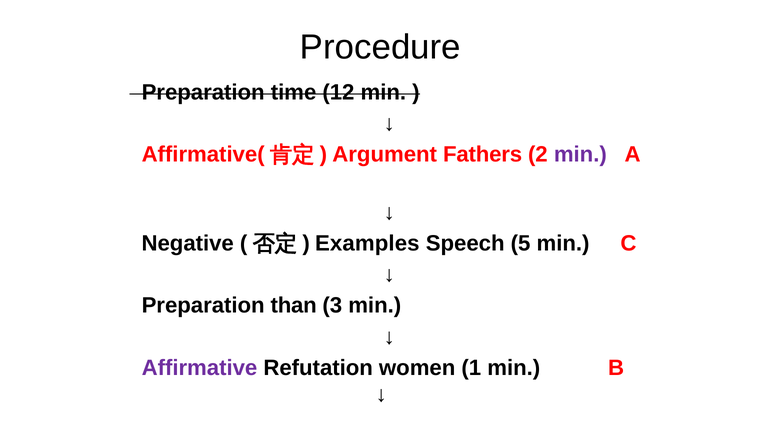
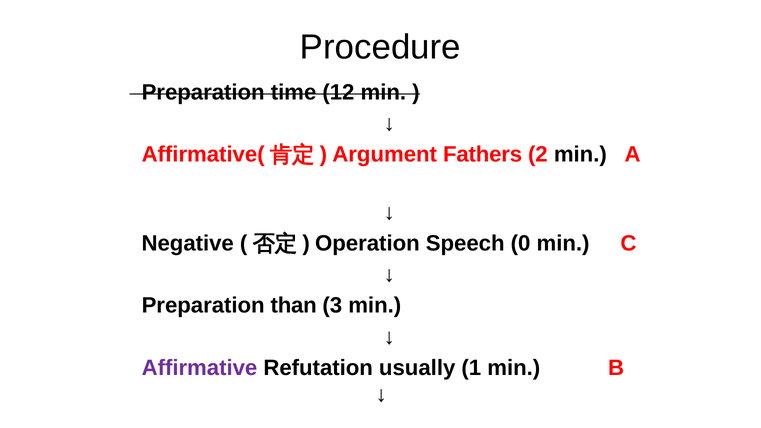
min at (580, 155) colour: purple -> black
Examples: Examples -> Operation
5: 5 -> 0
women: women -> usually
